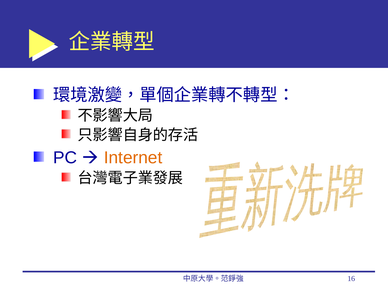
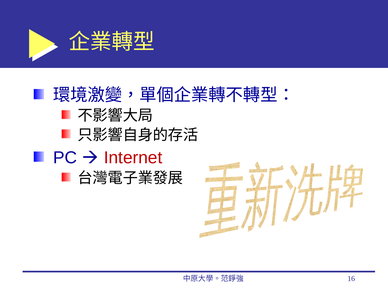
Internet colour: orange -> red
